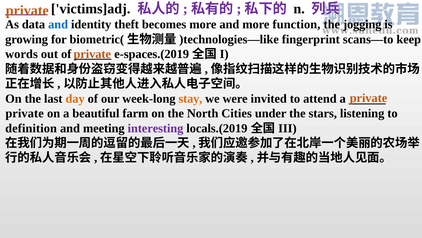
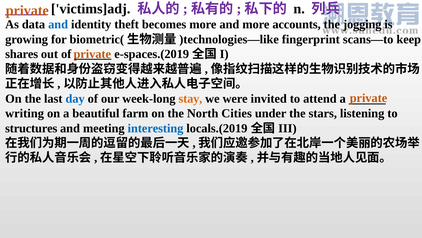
function: function -> accounts
words: words -> shares
day colour: orange -> blue
private at (25, 113): private -> writing
definition: definition -> structures
interesting colour: purple -> blue
